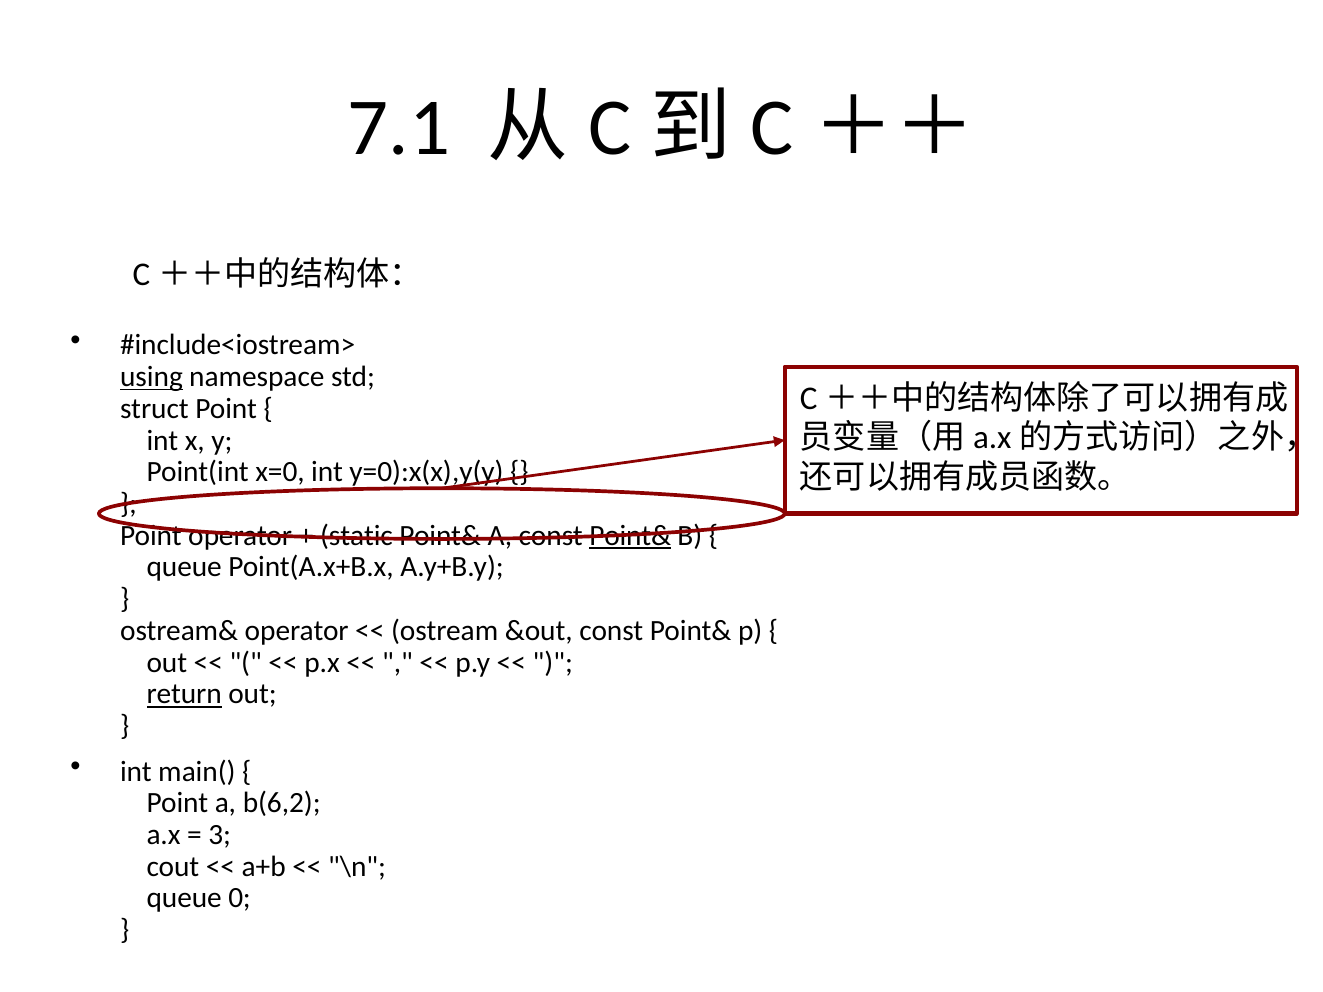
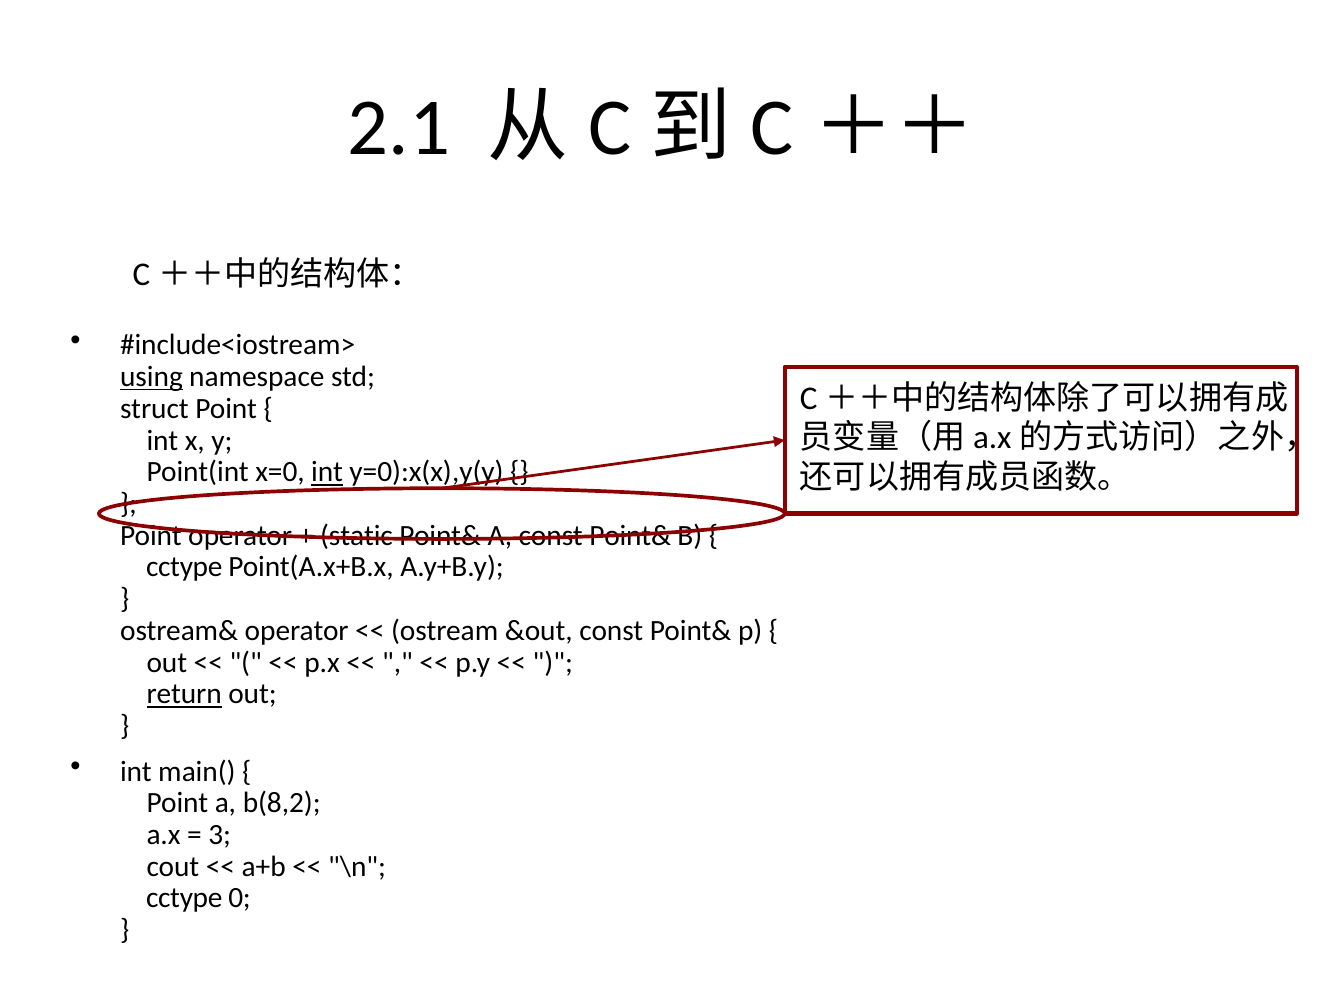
7.1: 7.1 -> 2.1
int at (327, 472) underline: none -> present
Point& at (630, 536) underline: present -> none
queue at (184, 567): queue -> cctype
b(6,2: b(6,2 -> b(8,2
queue at (184, 898): queue -> cctype
